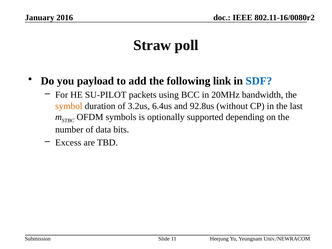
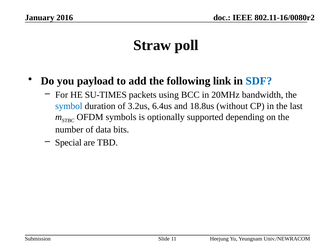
SU-PILOT: SU-PILOT -> SU-TIMES
symbol colour: orange -> blue
92.8us: 92.8us -> 18.8us
Excess: Excess -> Special
